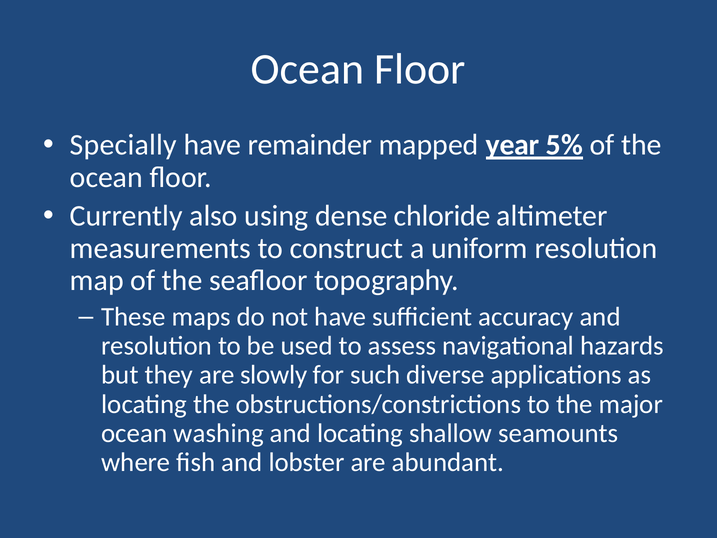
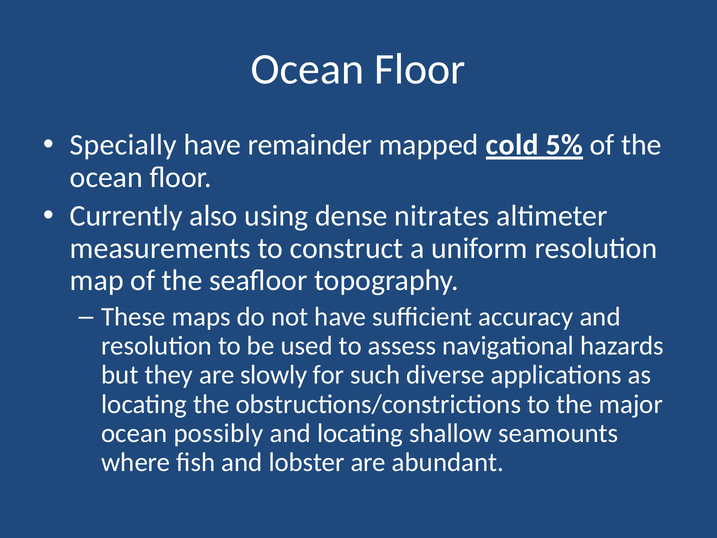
year: year -> cold
chloride: chloride -> nitrates
washing: washing -> possibly
